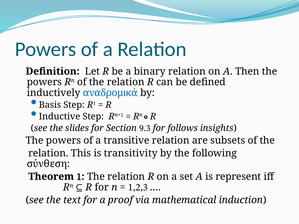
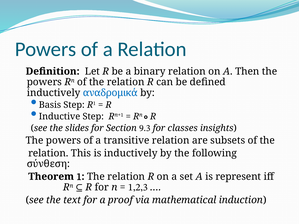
follows: follows -> classes
is transitivity: transitivity -> inductively
